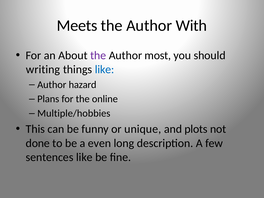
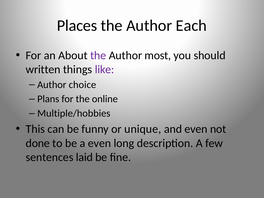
Meets: Meets -> Places
With: With -> Each
writing: writing -> written
like at (104, 69) colour: blue -> purple
hazard: hazard -> choice
and plots: plots -> even
sentences like: like -> laid
